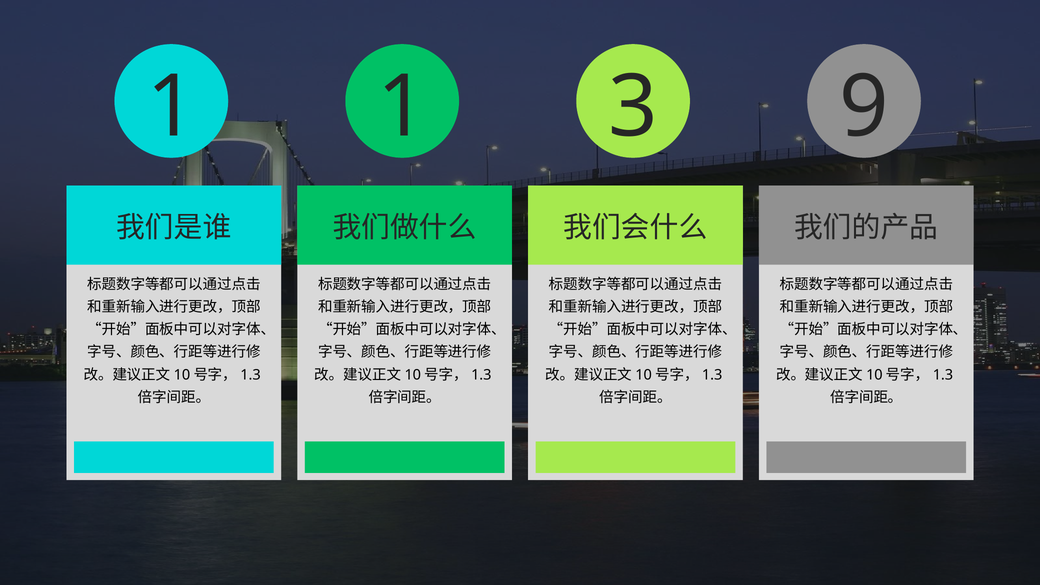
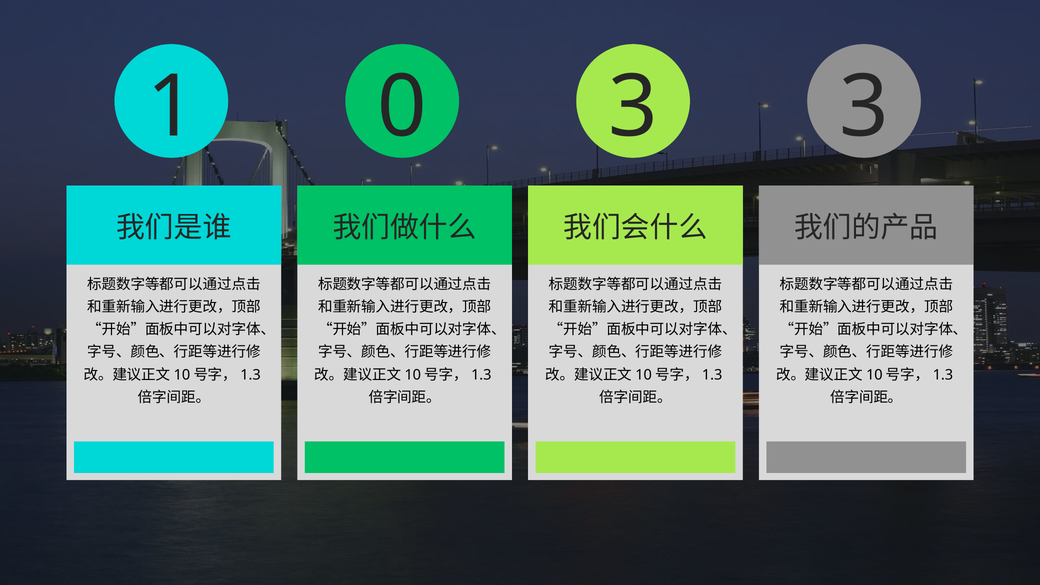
1 1: 1 -> 0
3 9: 9 -> 3
